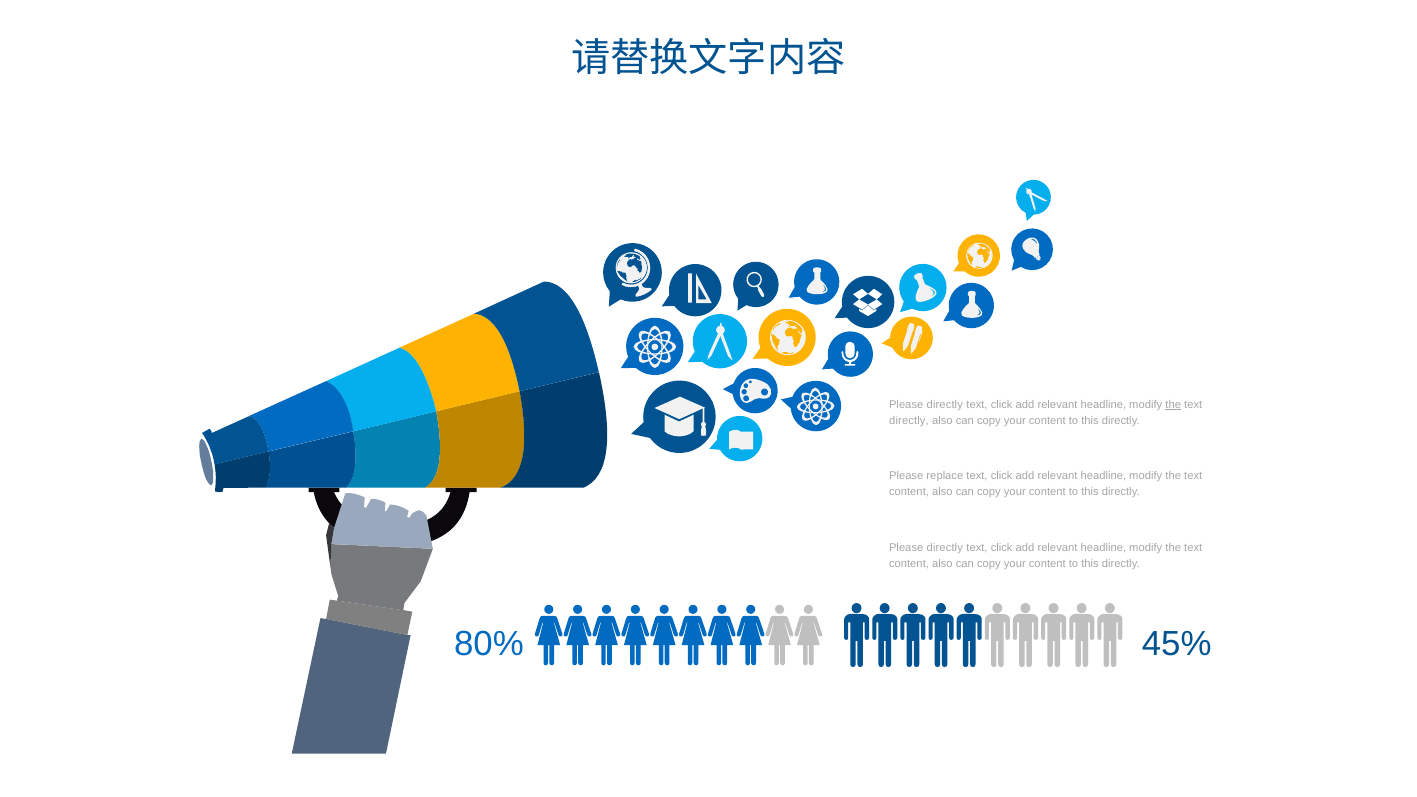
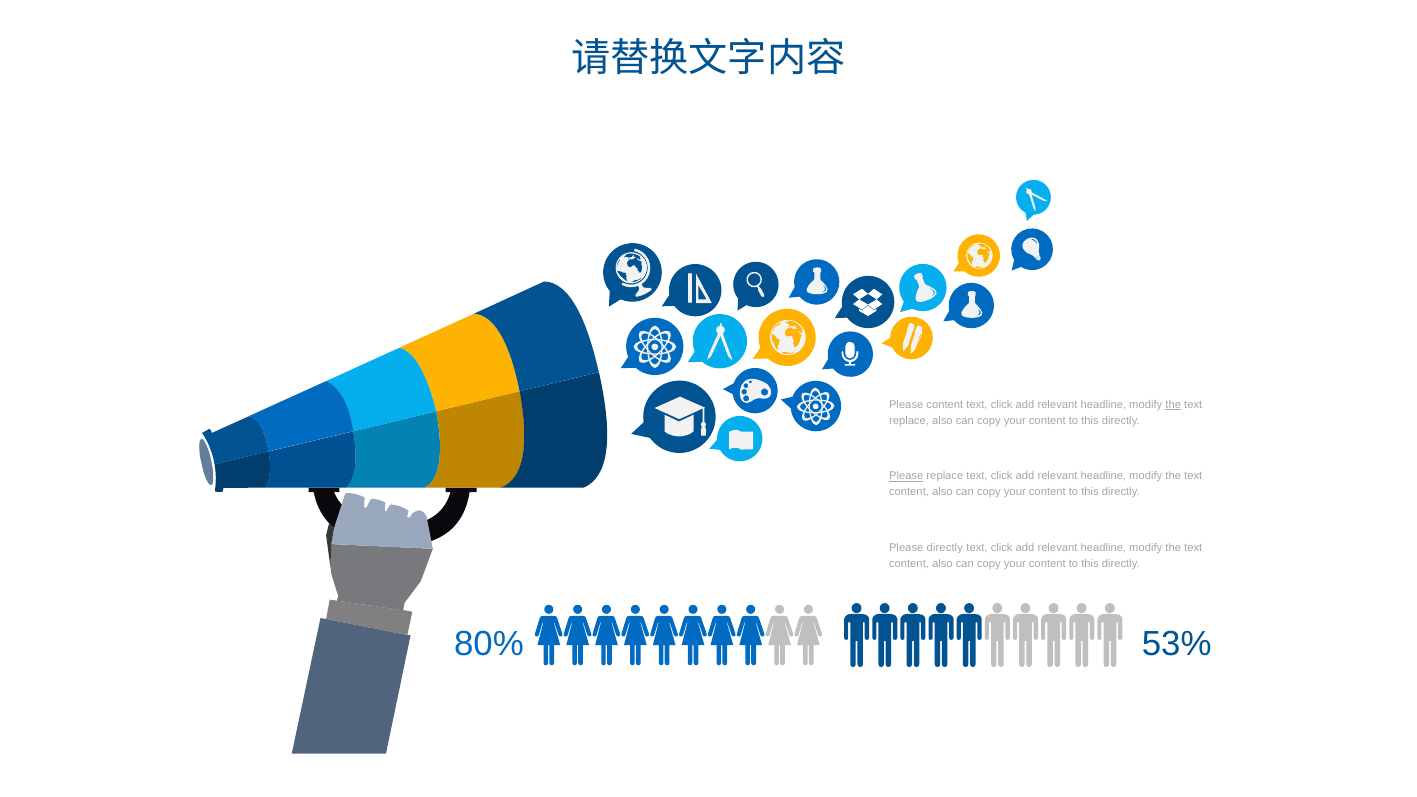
directly at (945, 405): directly -> content
directly at (909, 421): directly -> replace
Please at (906, 476) underline: none -> present
45%: 45% -> 53%
